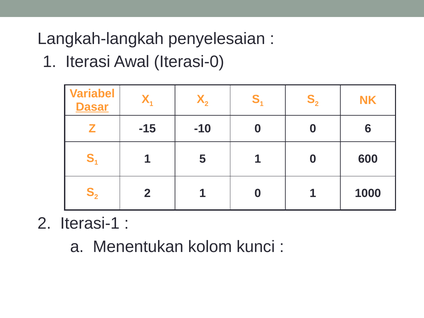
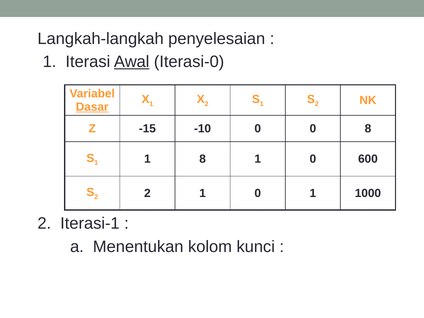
Awal underline: none -> present
0 6: 6 -> 8
1 5: 5 -> 8
